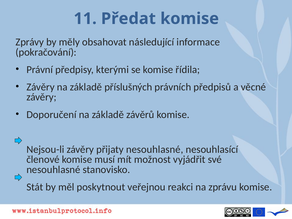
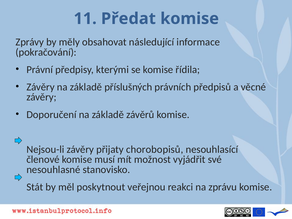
přijaty nesouhlasné: nesouhlasné -> chorobopisů
